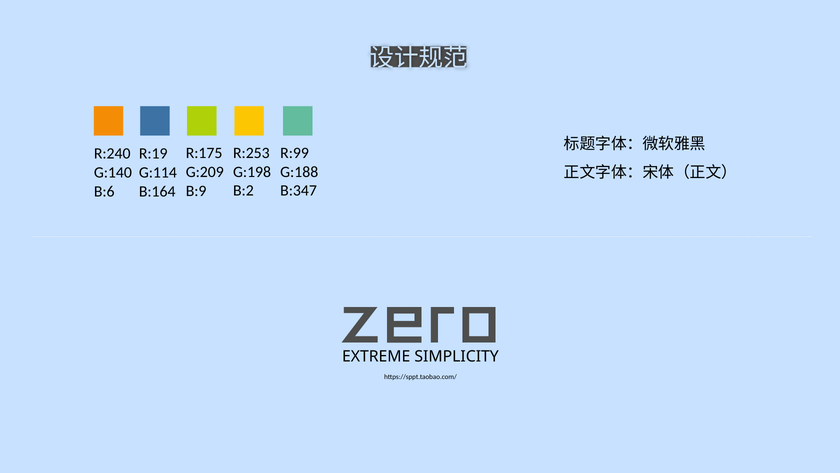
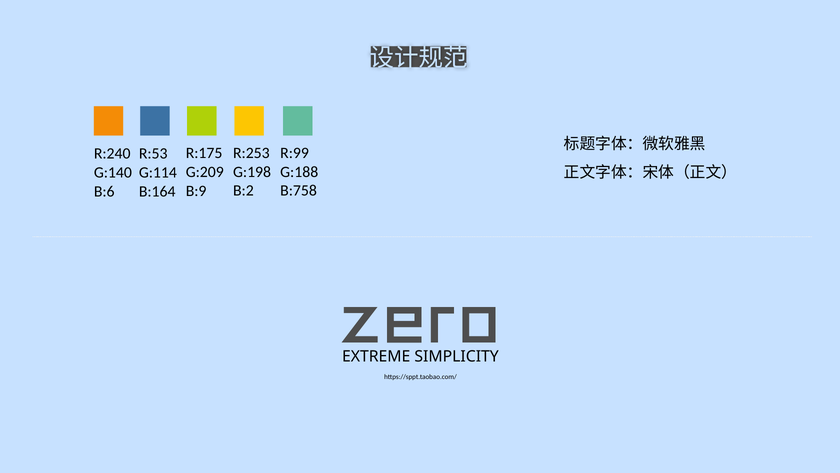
R:19: R:19 -> R:53
B:347: B:347 -> B:758
